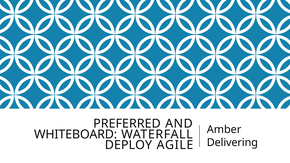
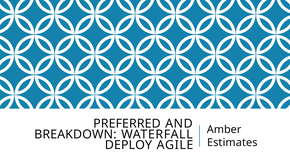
WHITEBOARD: WHITEBOARD -> BREAKDOWN
Delivering: Delivering -> Estimates
